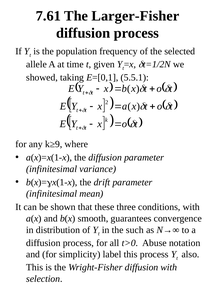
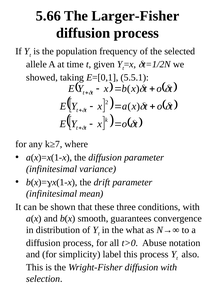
7.61: 7.61 -> 5.66
k≥9: k≥9 -> k≥7
such: such -> what
